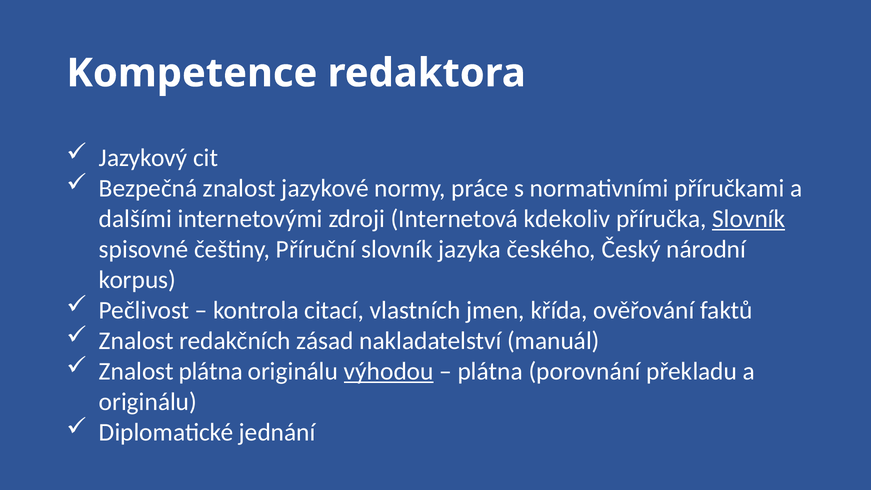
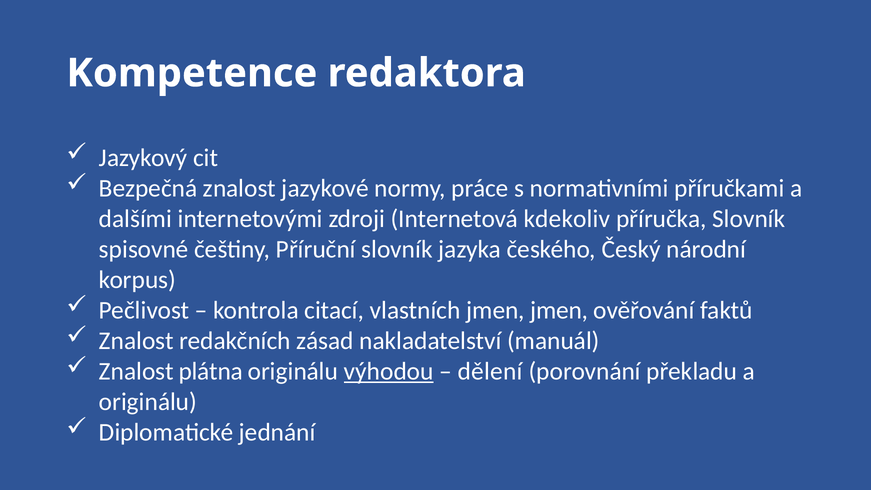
Slovník at (749, 219) underline: present -> none
jmen křída: křída -> jmen
plátna at (490, 371): plátna -> dělení
